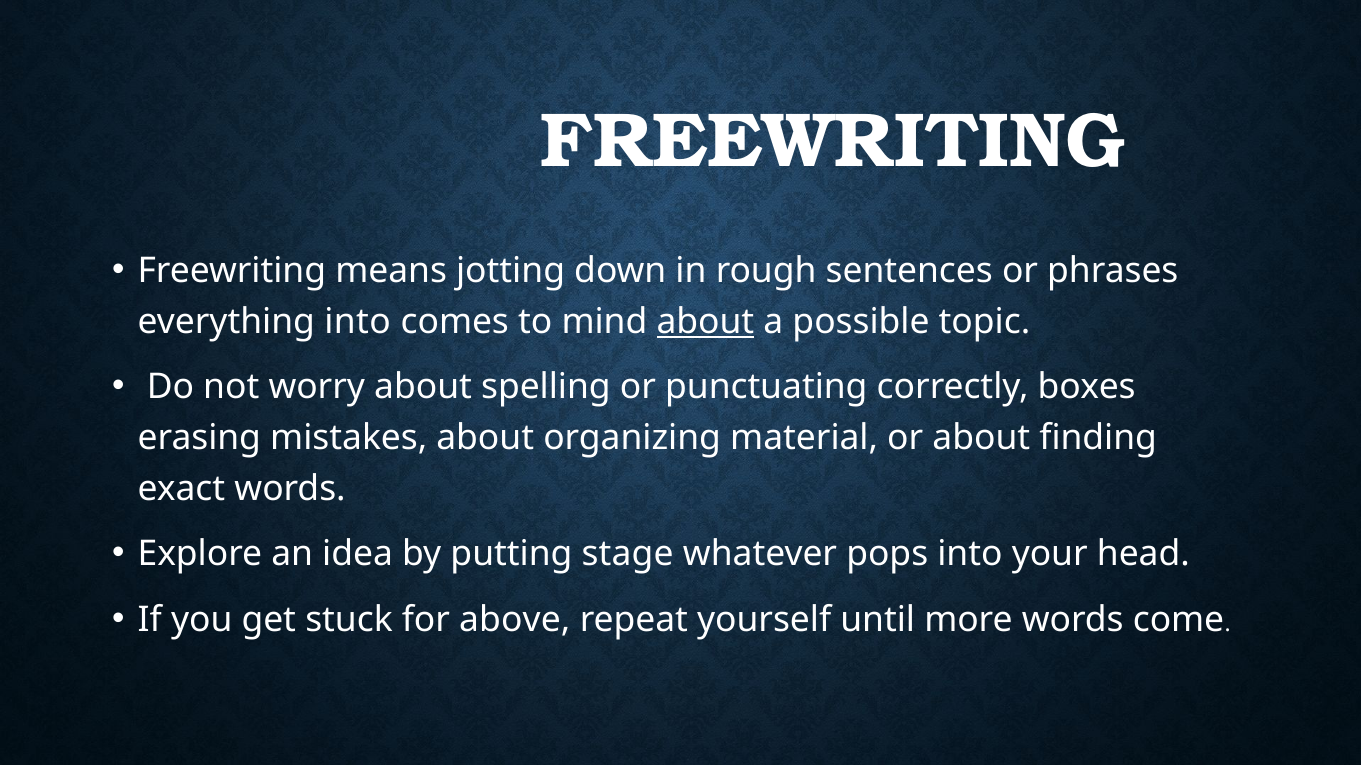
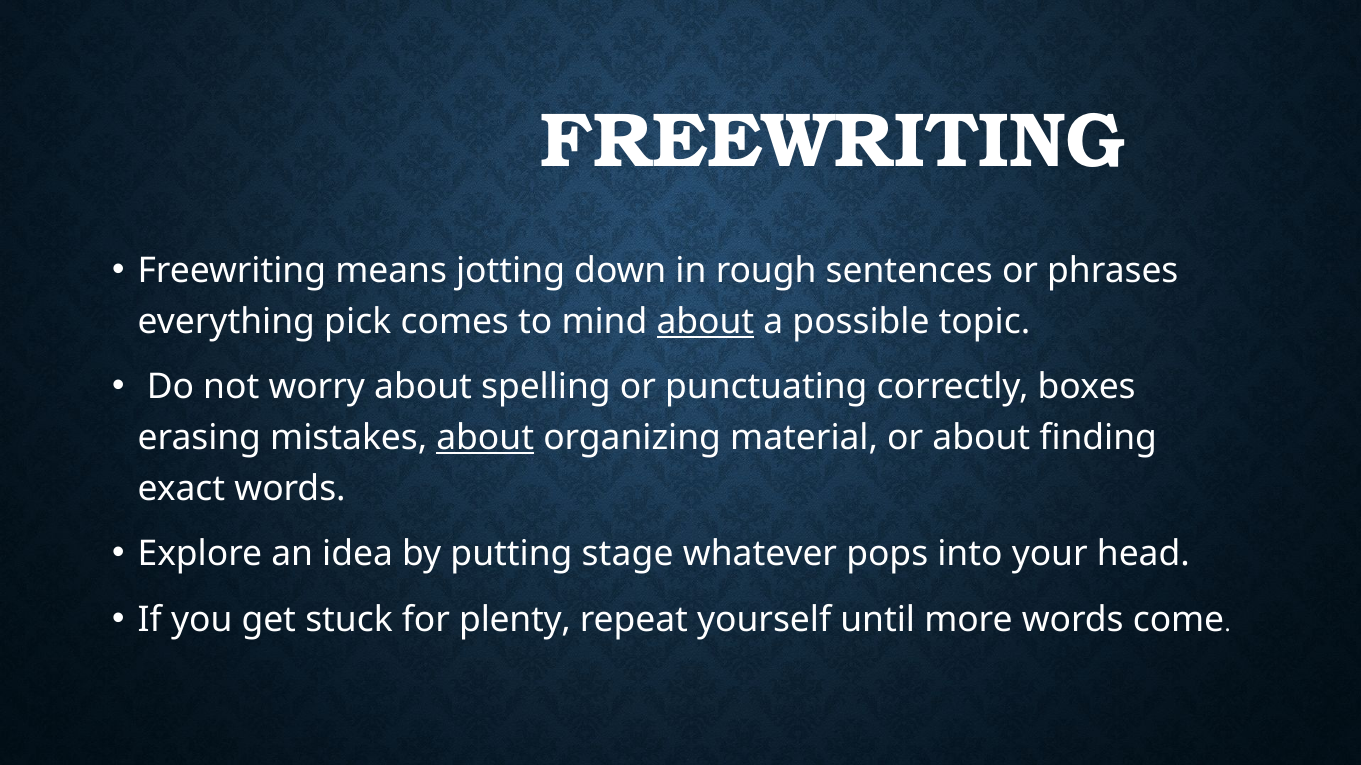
everything into: into -> pick
about at (485, 438) underline: none -> present
above: above -> plenty
